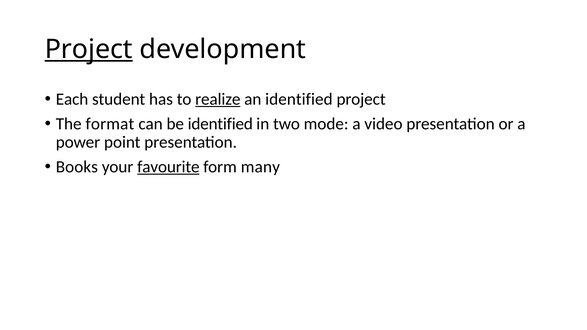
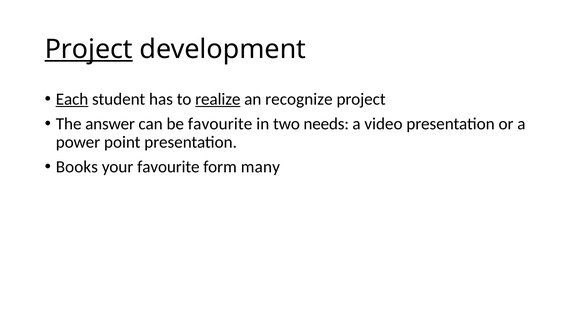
Each underline: none -> present
an identified: identified -> recognize
format: format -> answer
be identified: identified -> favourite
mode: mode -> needs
favourite at (168, 167) underline: present -> none
